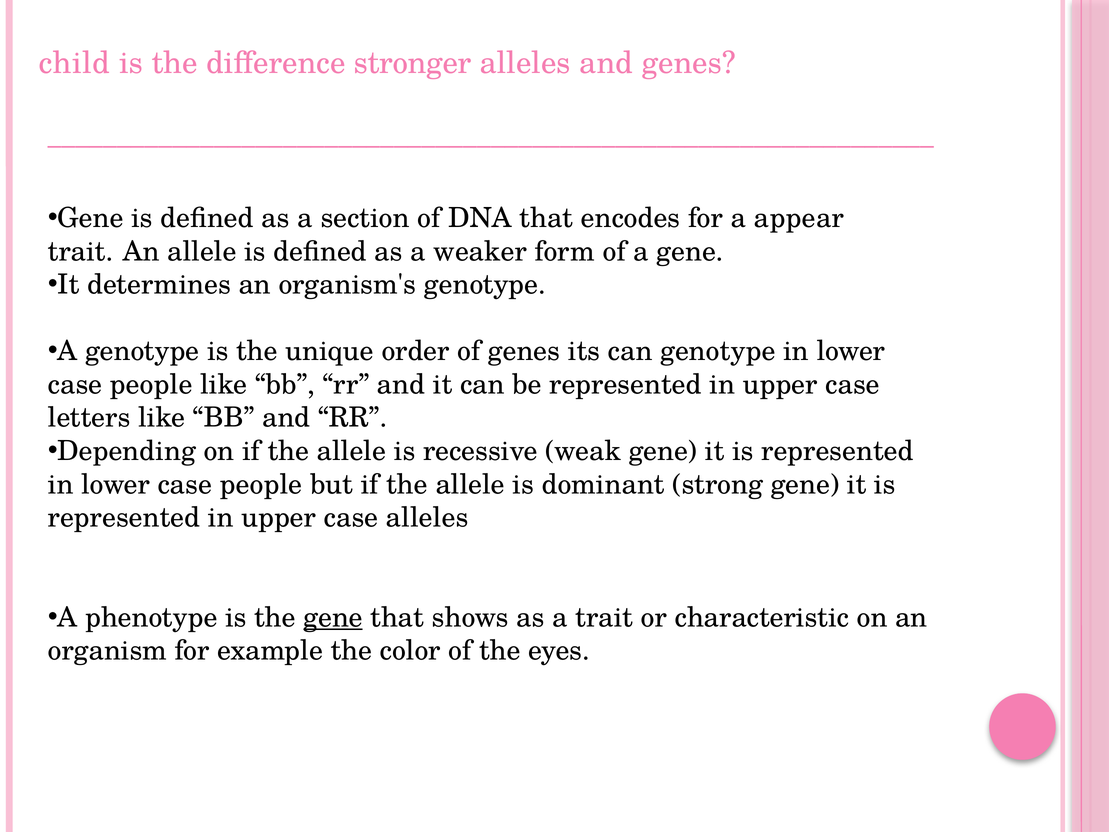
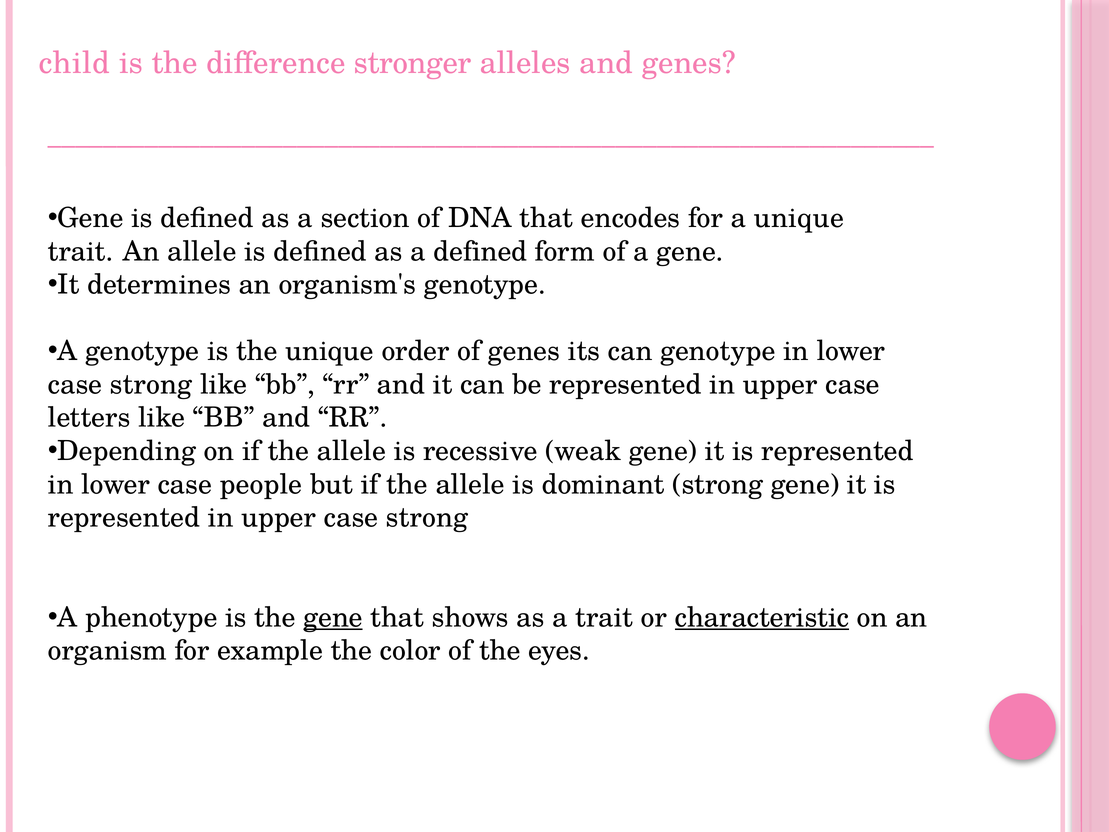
a appear: appear -> unique
a weaker: weaker -> defined
people at (151, 384): people -> strong
upper case alleles: alleles -> strong
characteristic underline: none -> present
